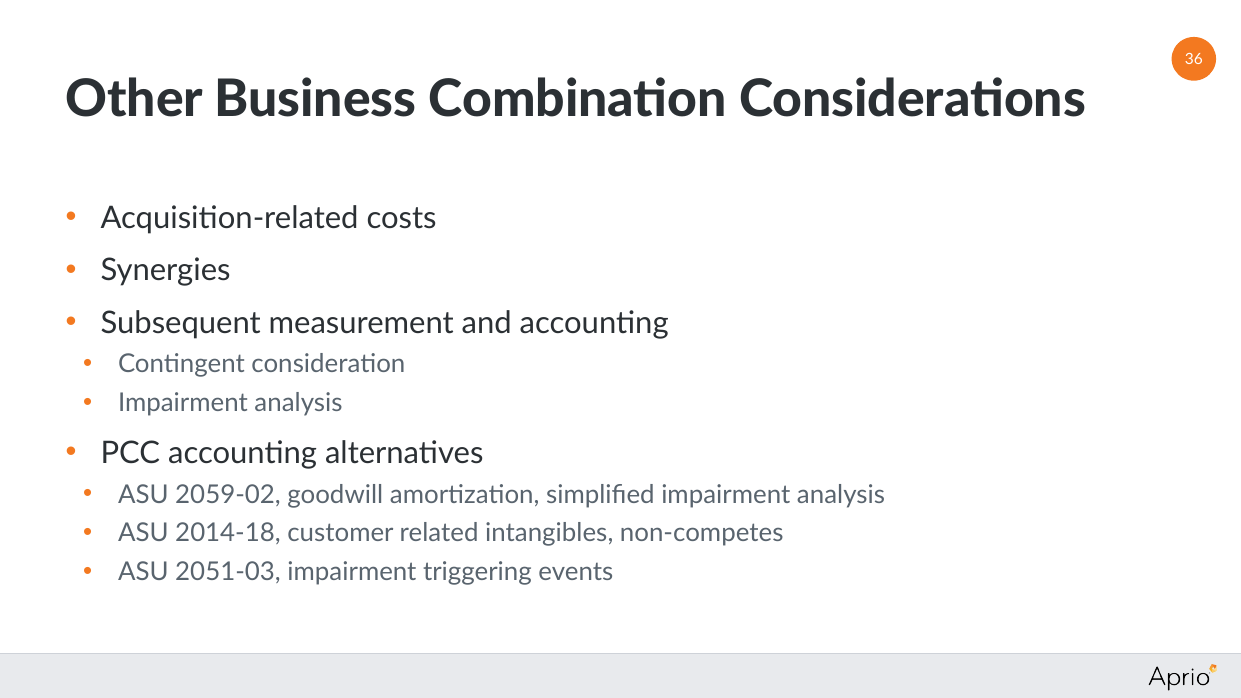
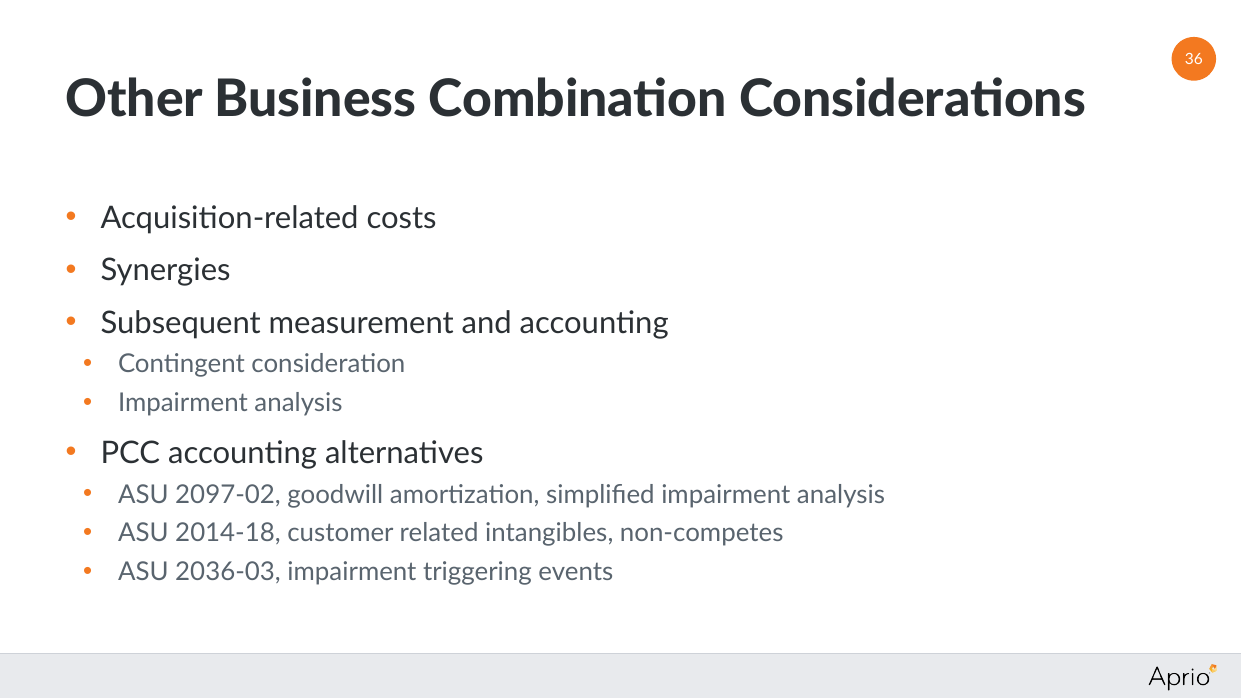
2059-02: 2059-02 -> 2097-02
2051-03: 2051-03 -> 2036-03
